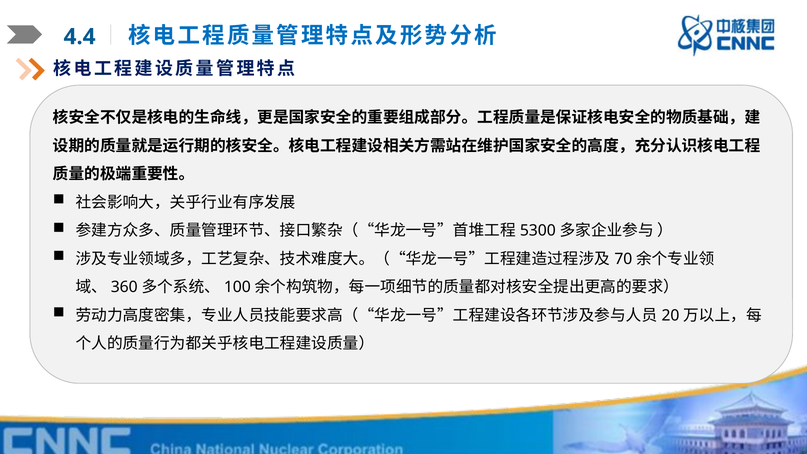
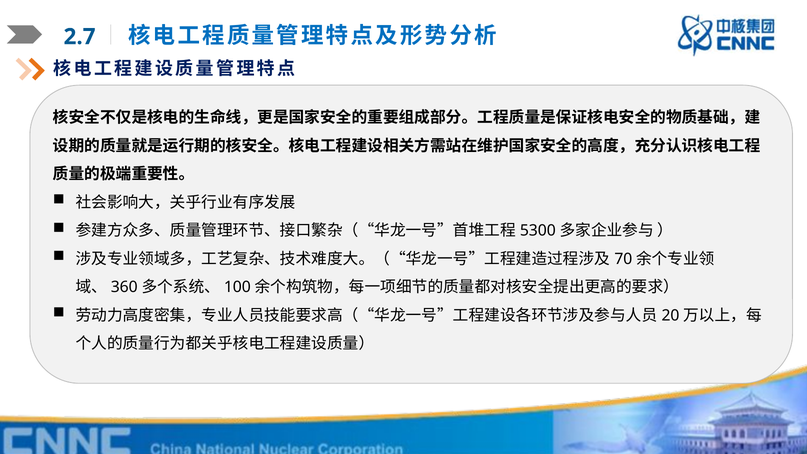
4.4: 4.4 -> 2.7
